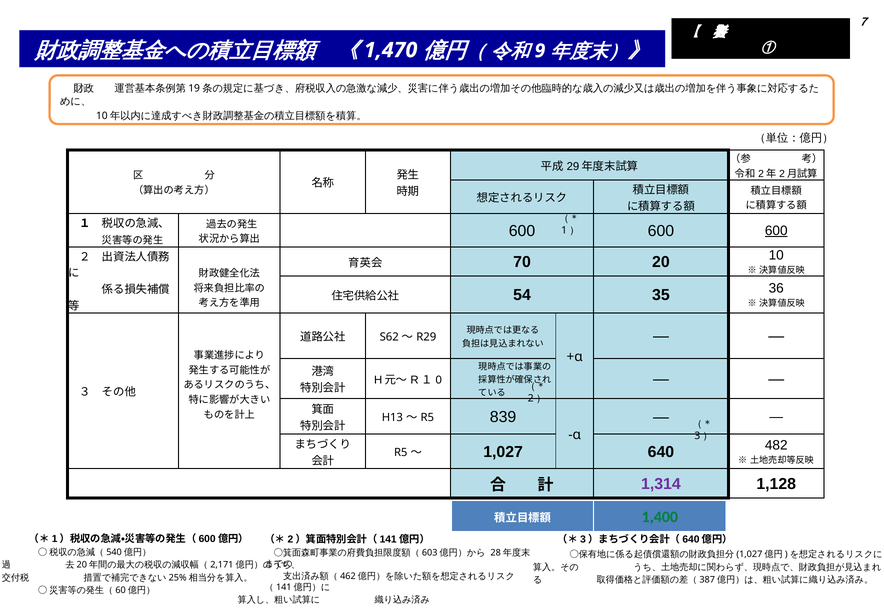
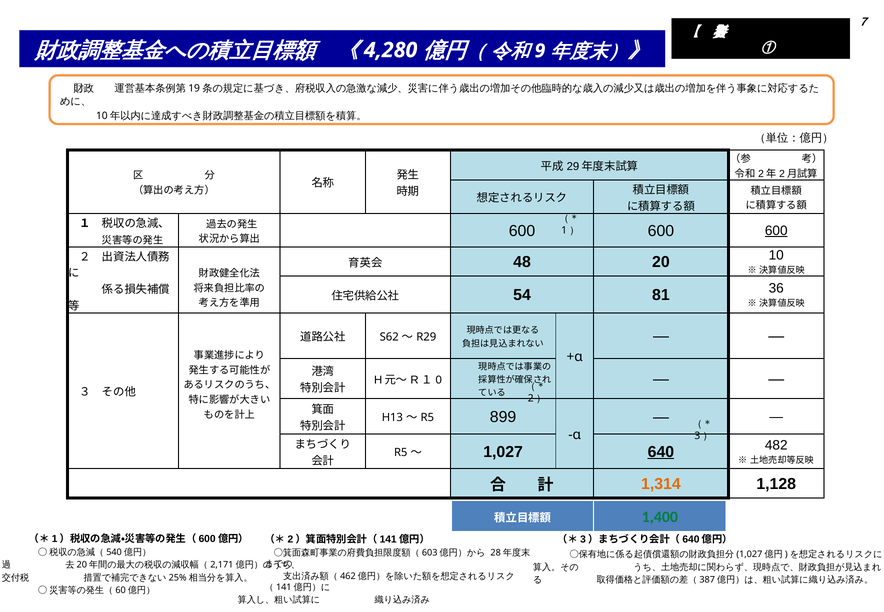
1,470: 1,470 -> 4,280
70: 70 -> 48
35: 35 -> 81
839: 839 -> 899
640 underline: none -> present
1,314 colour: purple -> orange
